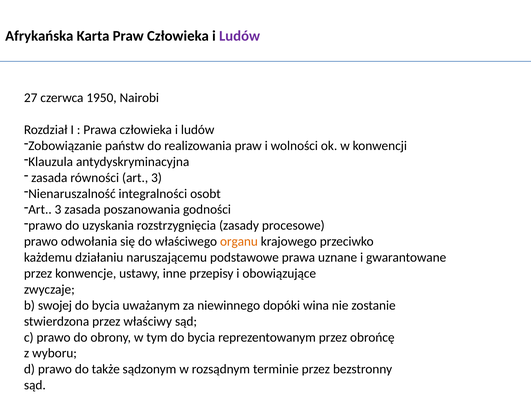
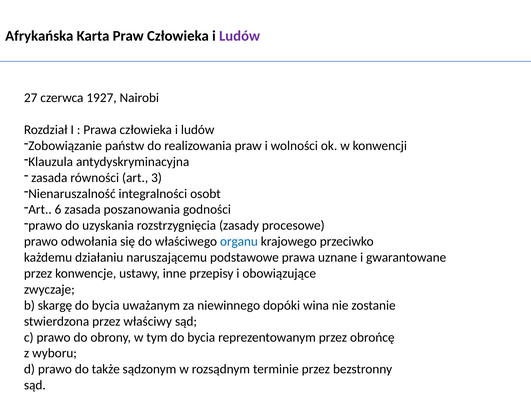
1950: 1950 -> 1927
3 at (58, 209): 3 -> 6
organu colour: orange -> blue
swojej: swojej -> skargę
